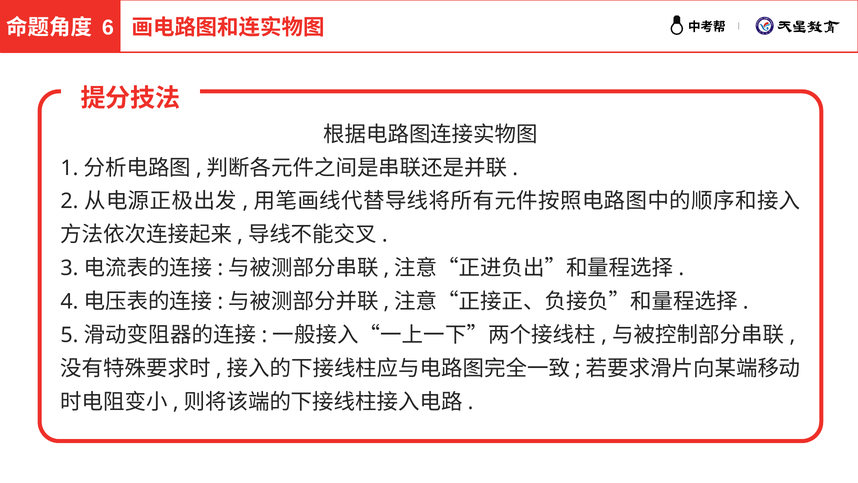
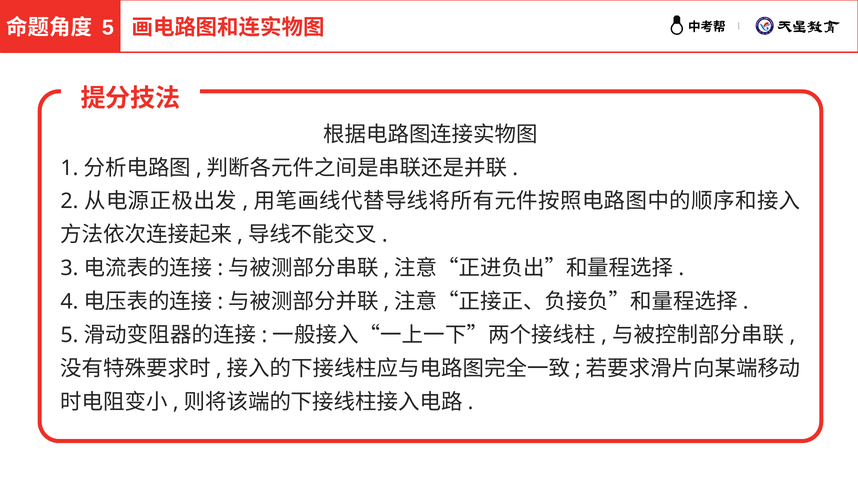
6 at (108, 28): 6 -> 5
